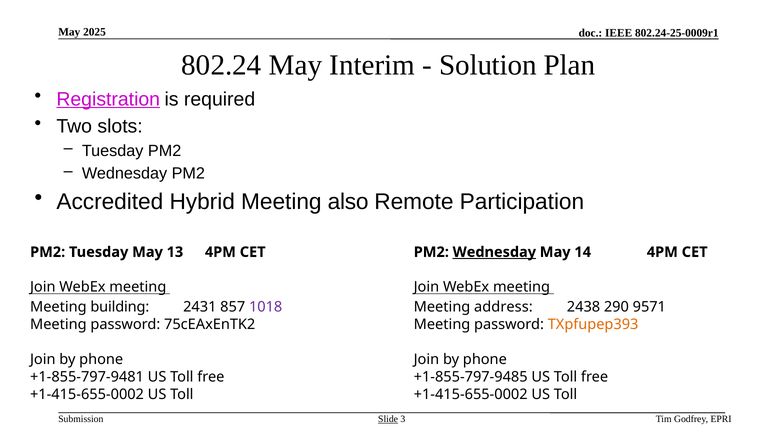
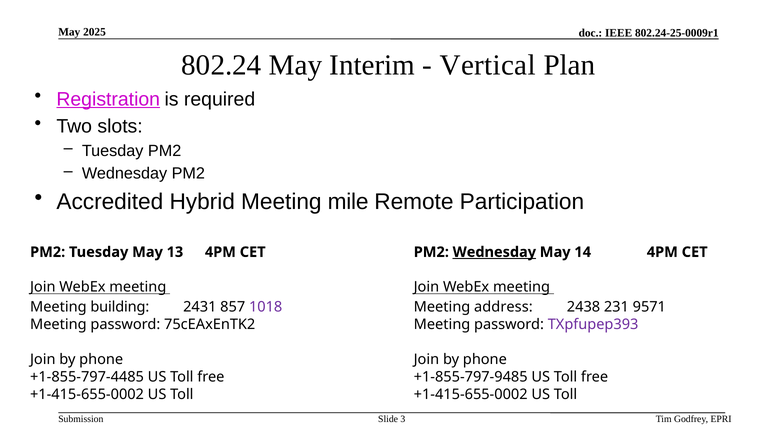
Solution: Solution -> Vertical
also: also -> mile
290: 290 -> 231
TXpfupep393 colour: orange -> purple
+1-855-797-9481: +1-855-797-9481 -> +1-855-797-4485
Slide underline: present -> none
